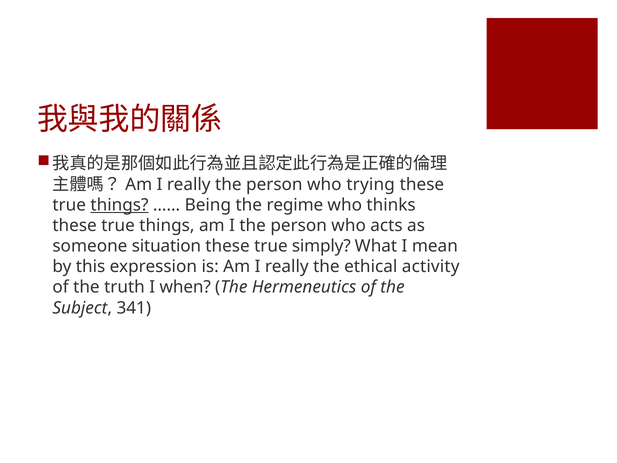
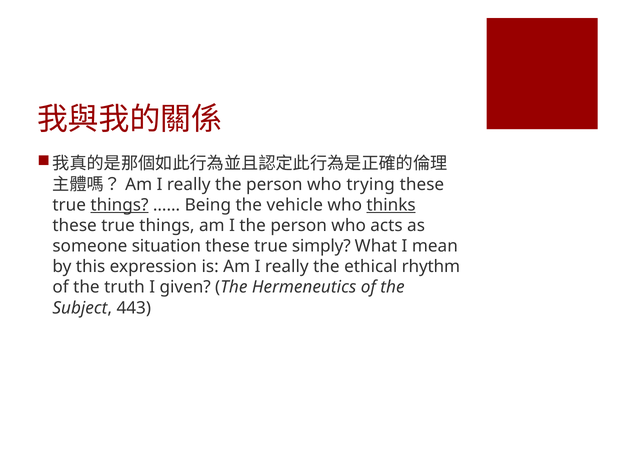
regime: regime -> vehicle
thinks underline: none -> present
activity: activity -> rhythm
when: when -> given
341: 341 -> 443
